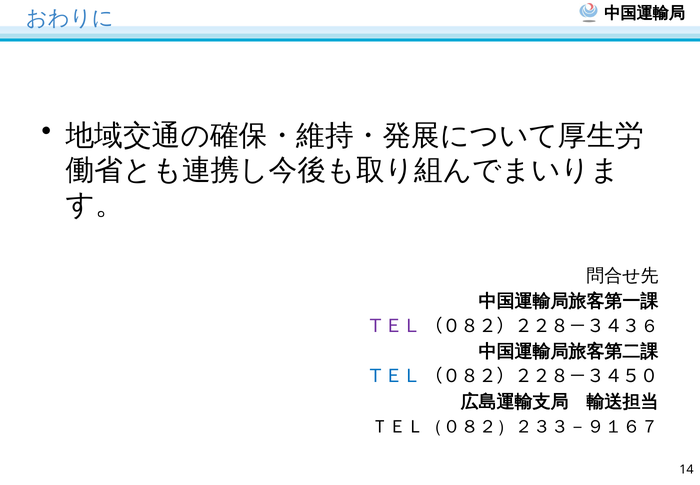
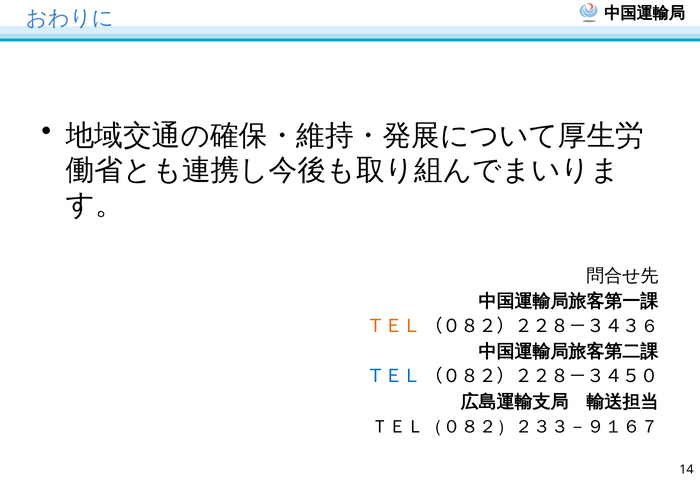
ＴＥＬ at (394, 326) colour: purple -> orange
